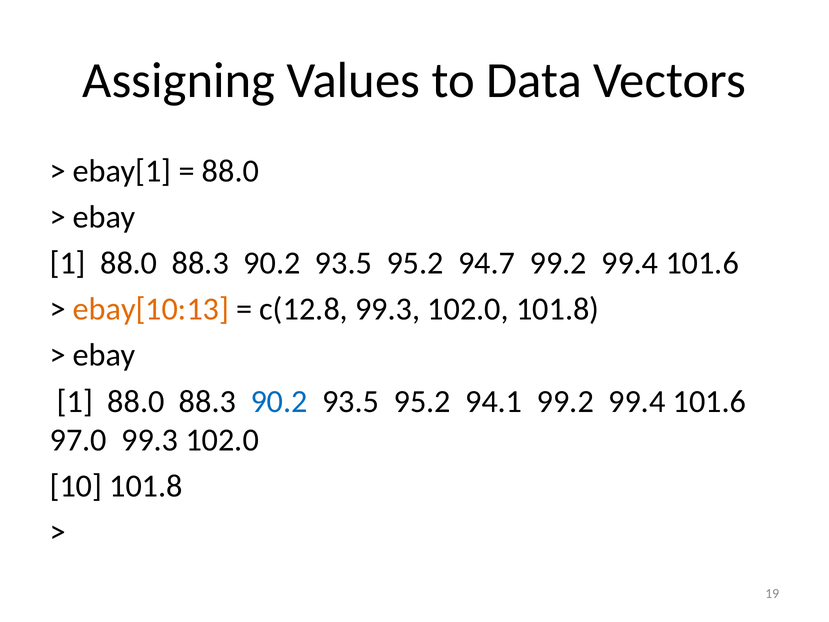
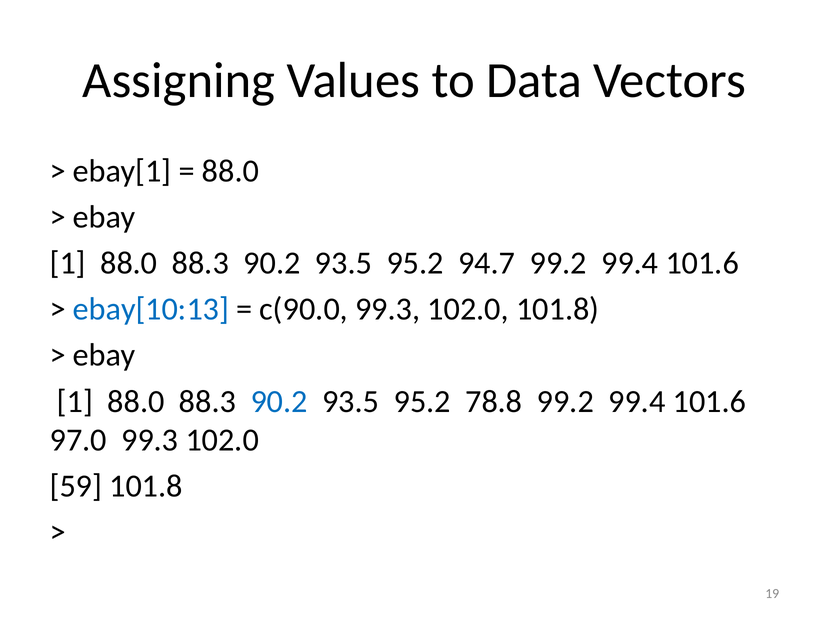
ebay[10:13 colour: orange -> blue
c(12.8: c(12.8 -> c(90.0
94.1: 94.1 -> 78.8
10: 10 -> 59
